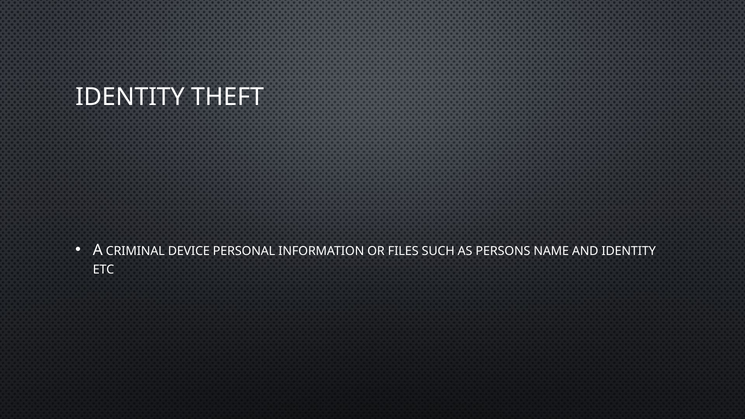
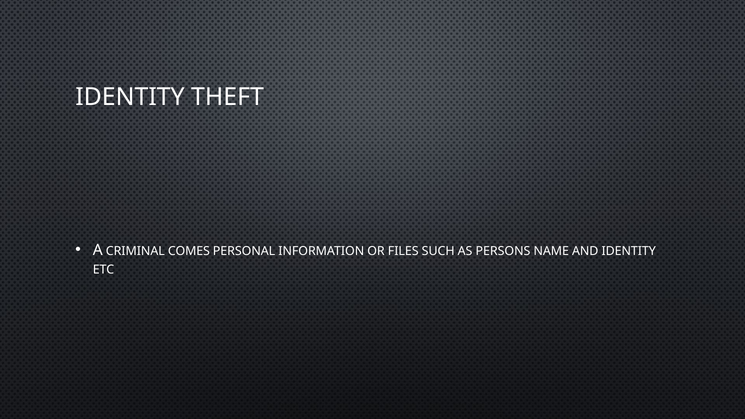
DEVICE: DEVICE -> COMES
